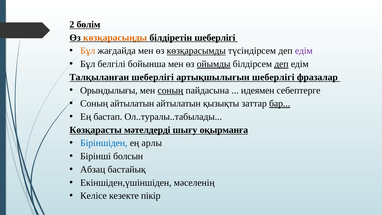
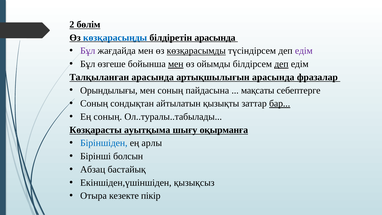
көзқарасыңды colour: orange -> blue
білдіретін шеберлігі: шеберлігі -> арасында
Бұл at (88, 51) colour: orange -> purple
белгілі: белгілі -> өзгеше
мен at (176, 64) underline: none -> present
ойымды underline: present -> none
Талқыланған шеберлігі: шеберлігі -> арасында
артықшылығын шеберлігі: шеберлігі -> арасында
соның at (170, 90) underline: present -> none
идеямен: идеямен -> мақсаты
Соның айтылатын: айтылатын -> сондықтан
Ең бастап: бастап -> соның
мәтелдерді: мәтелдерді -> ауытқыма
мәселенің: мәселенің -> қызықсыз
Келісе: Келісе -> Отыра
